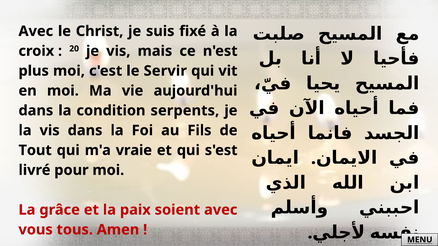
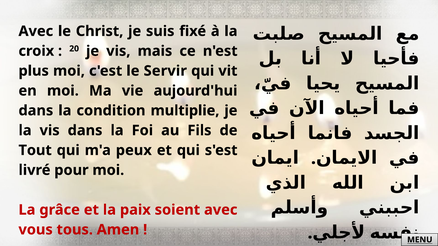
serpents: serpents -> multiplie
vraie: vraie -> peux
